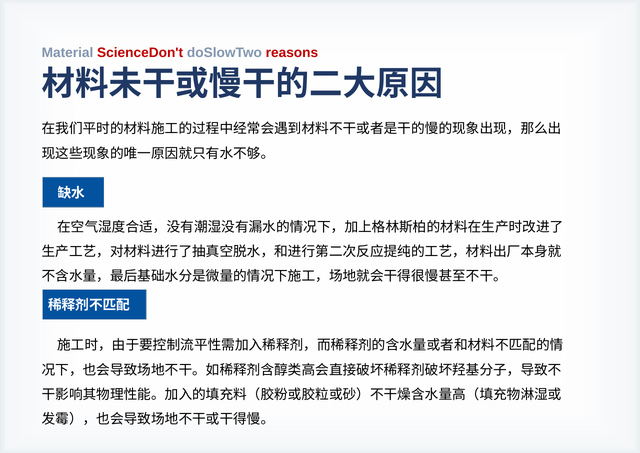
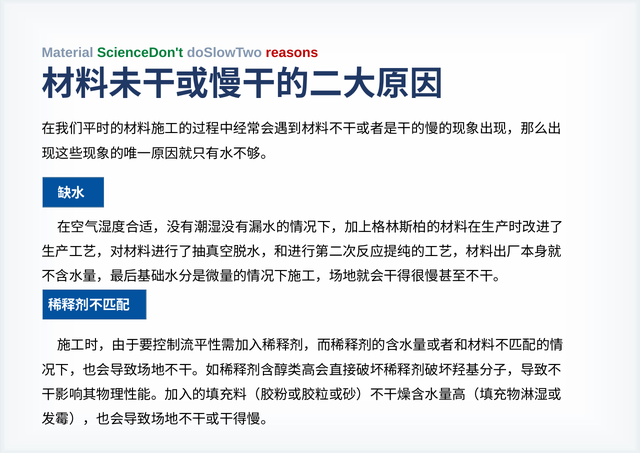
ScienceDon't colour: red -> green
